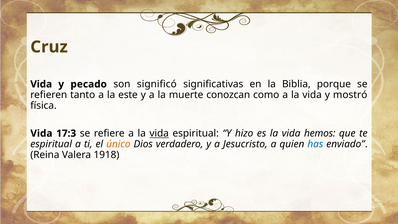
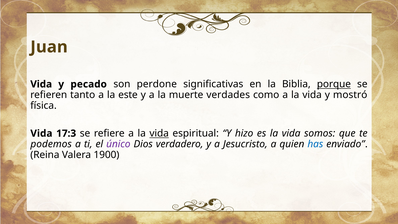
Cruz: Cruz -> Juan
significó: significó -> perdone
porque underline: none -> present
conozcan: conozcan -> verdades
hemos: hemos -> somos
espiritual at (51, 144): espiritual -> podemos
único colour: orange -> purple
1918: 1918 -> 1900
